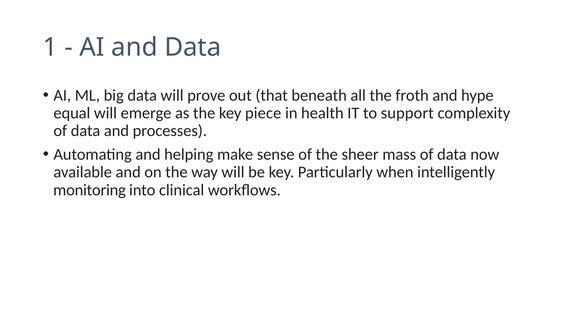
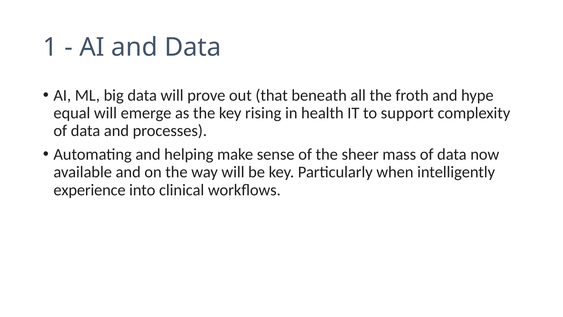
piece: piece -> rising
monitoring: monitoring -> experience
